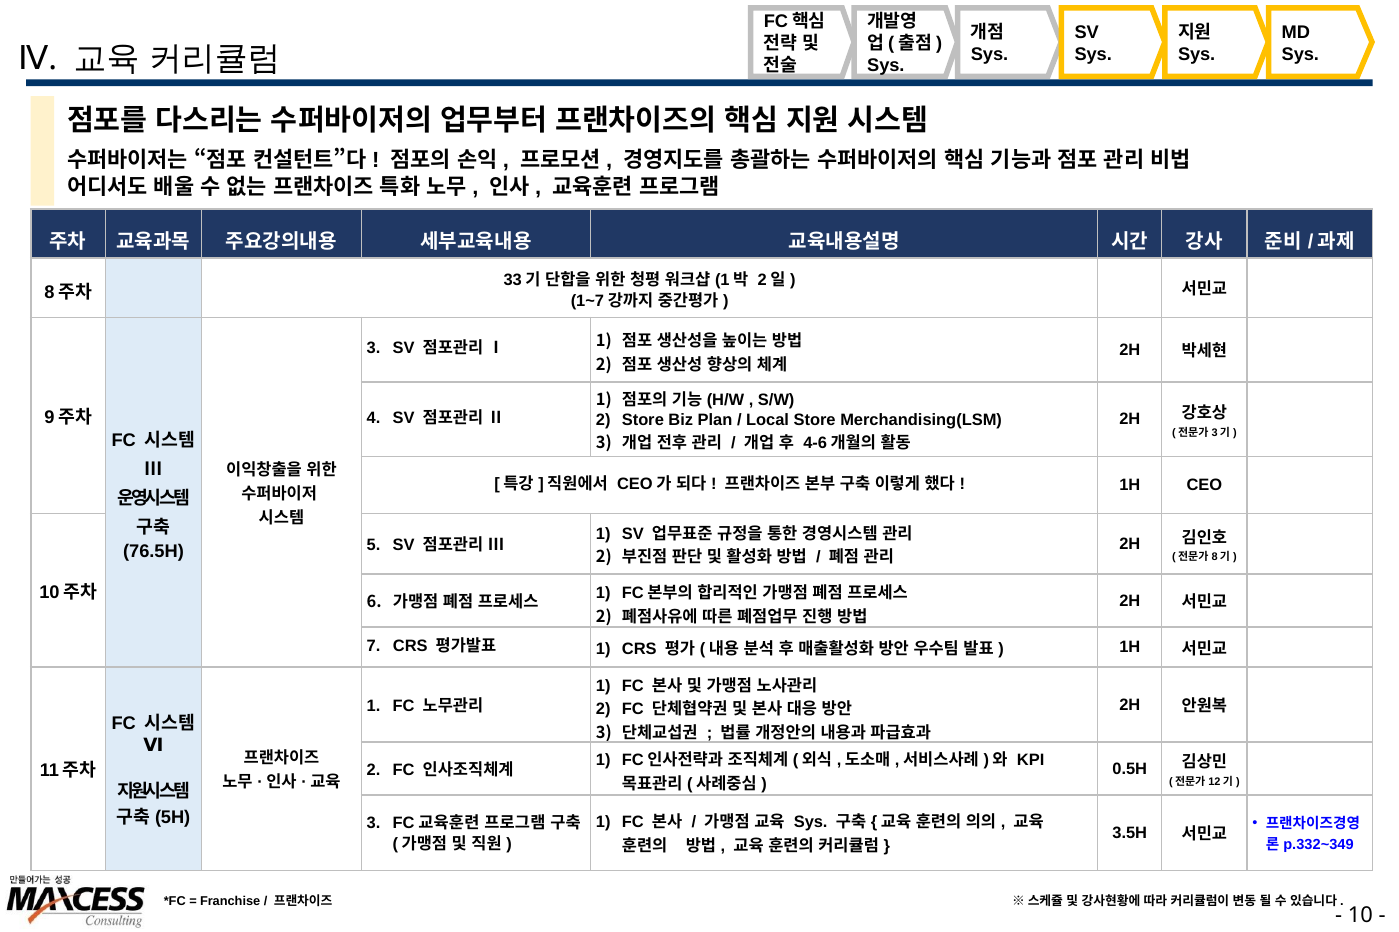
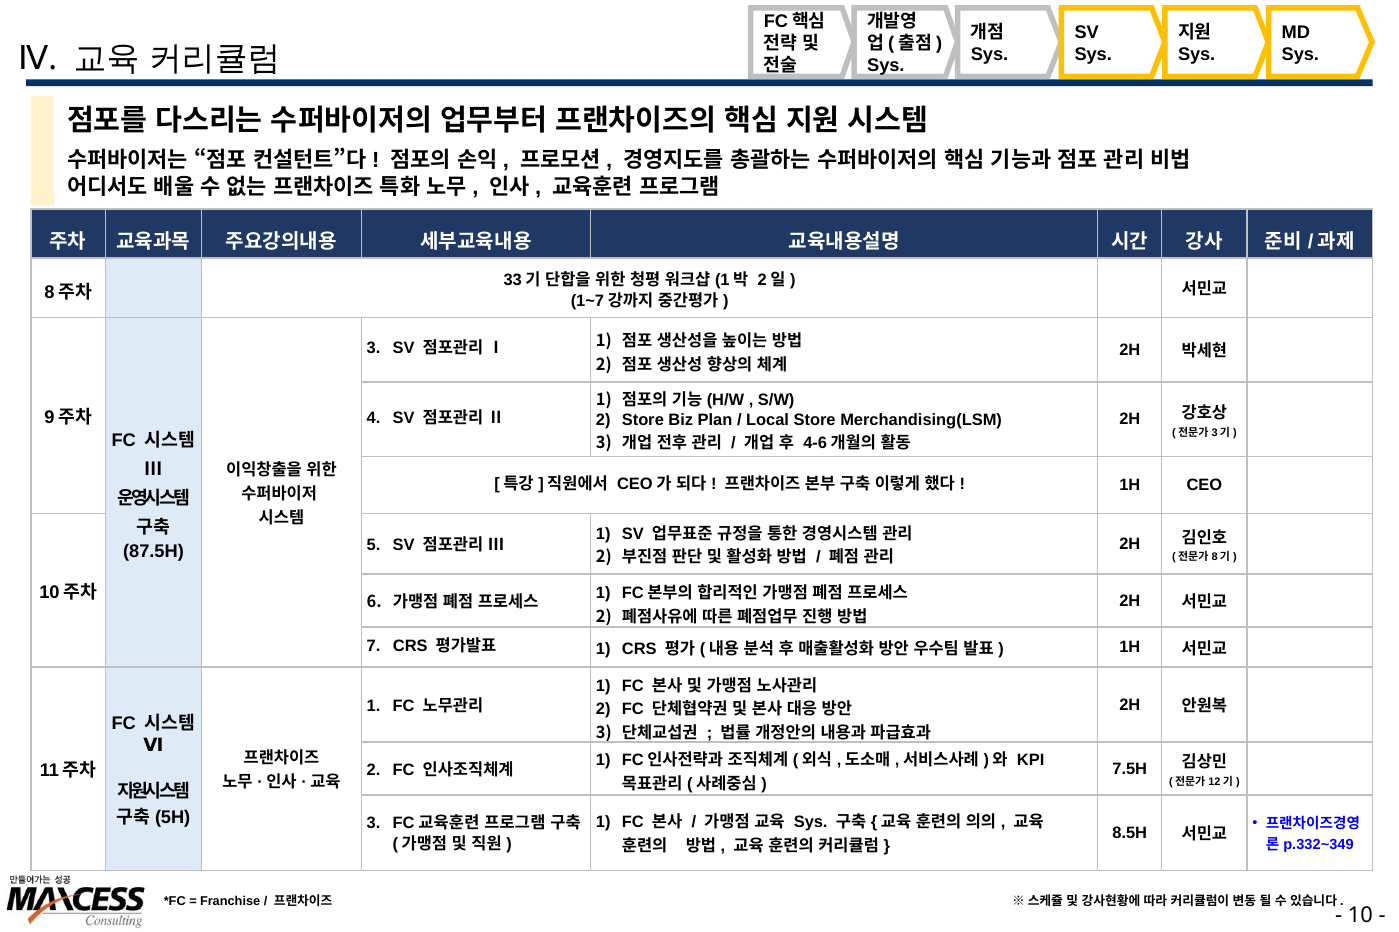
76.5H: 76.5H -> 87.5H
0.5H: 0.5H -> 7.5H
3.5H: 3.5H -> 8.5H
